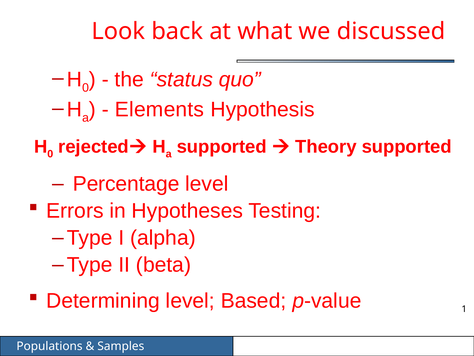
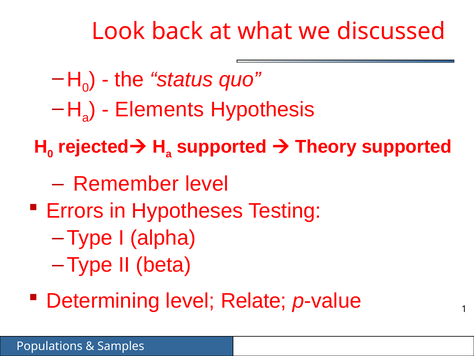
Percentage: Percentage -> Remember
Based: Based -> Relate
